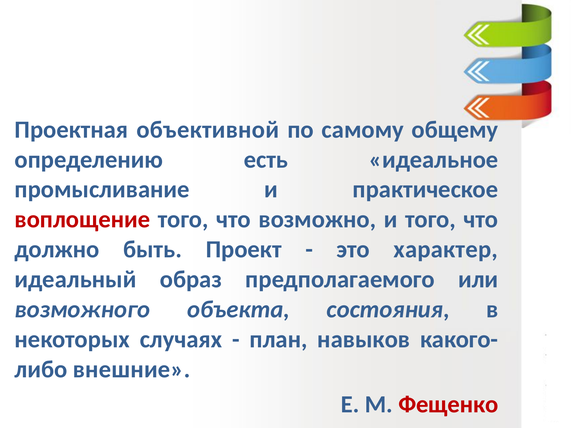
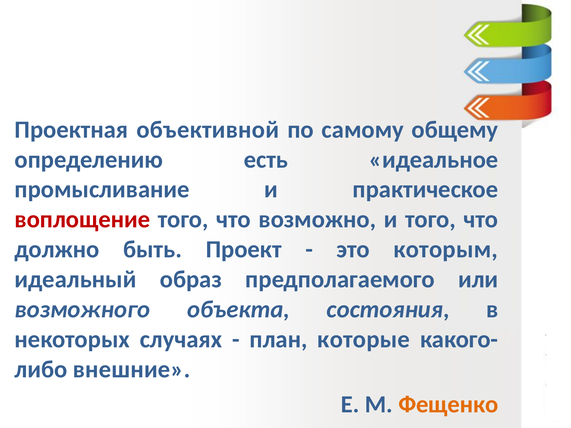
характер: характер -> которым
навыков: навыков -> которые
Фещенко colour: red -> orange
